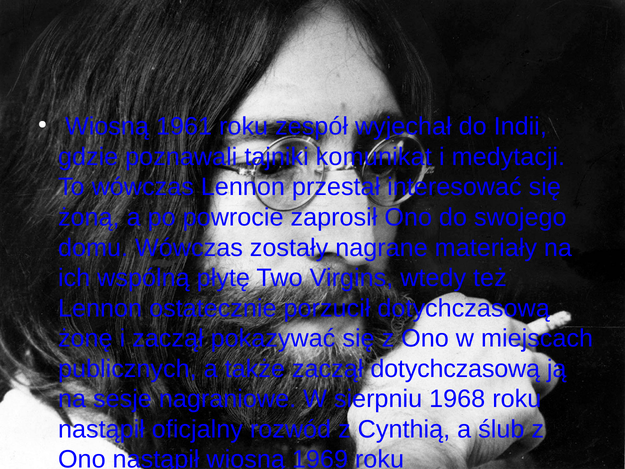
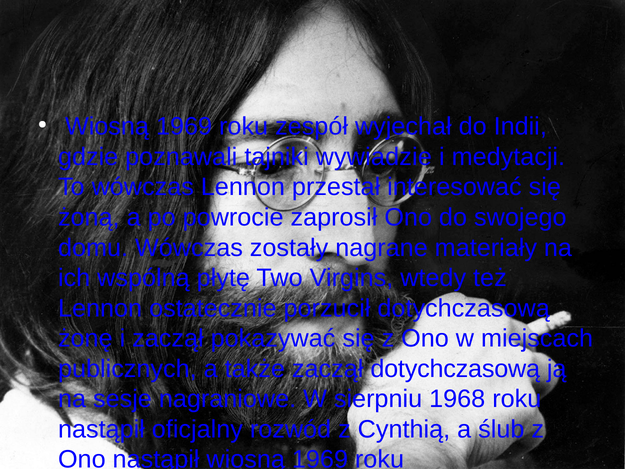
1961 at (184, 127): 1961 -> 1969
komunikat: komunikat -> wywiadzie
